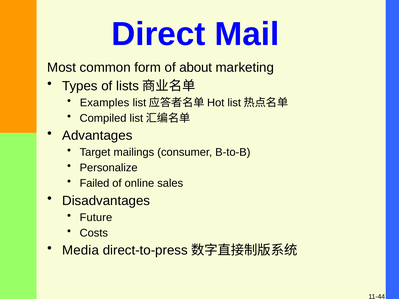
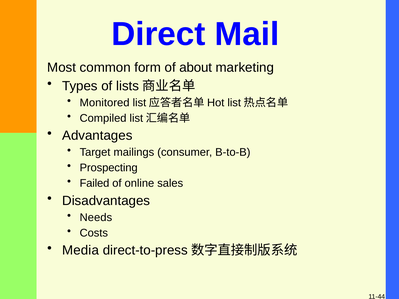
Examples: Examples -> Monitored
Personalize: Personalize -> Prospecting
Future: Future -> Needs
